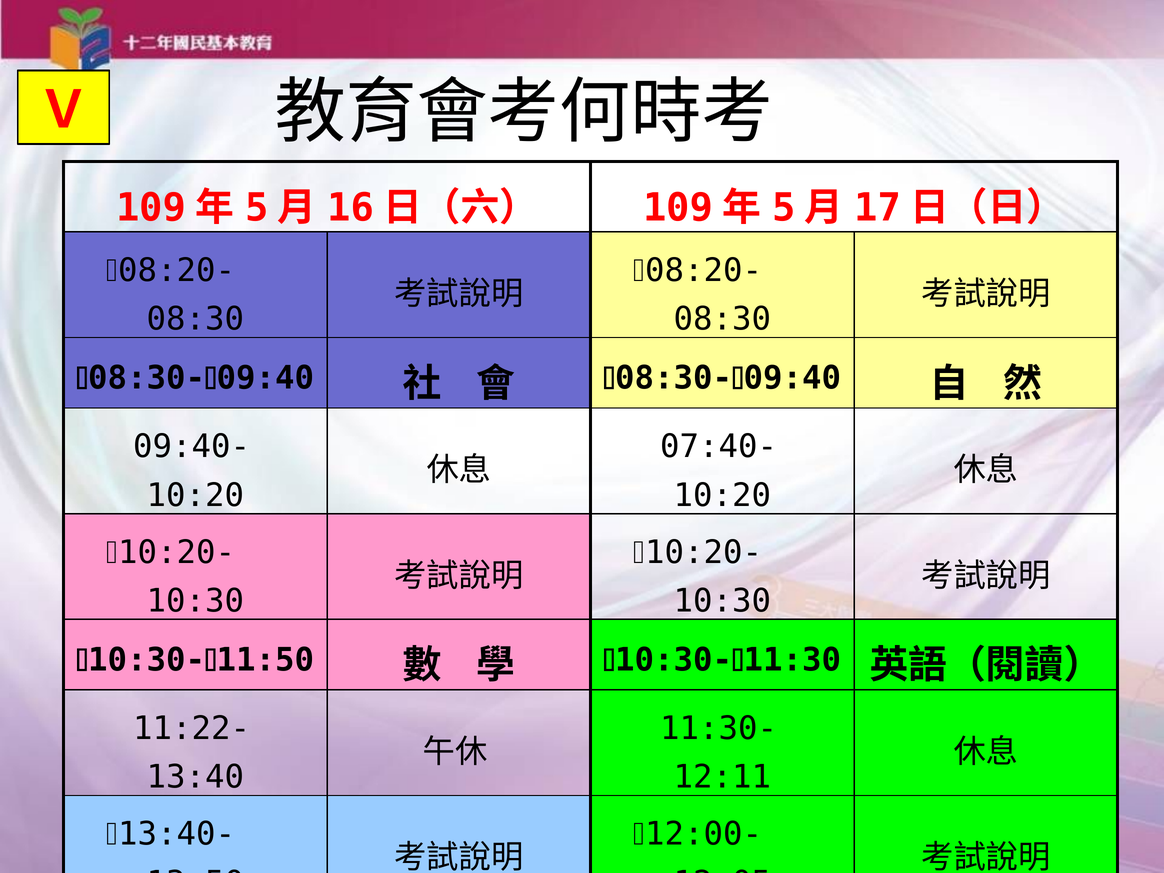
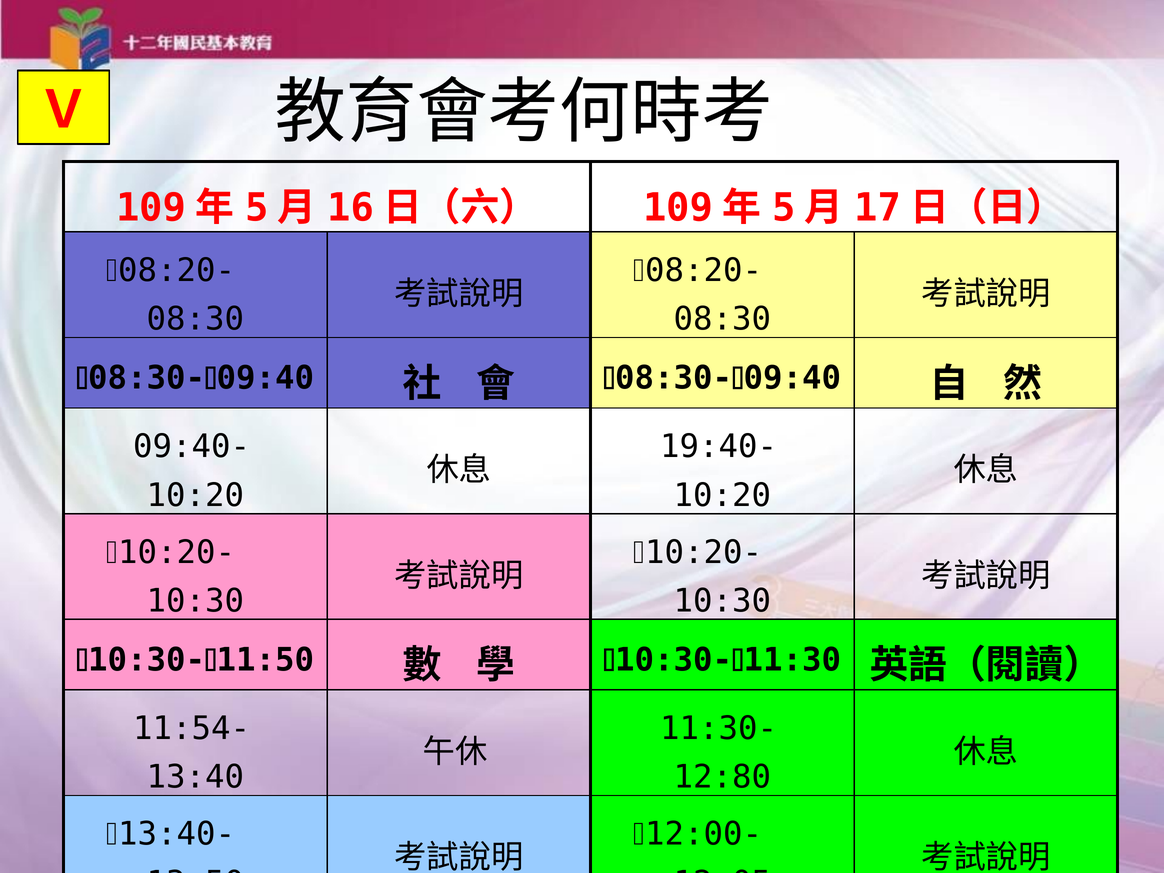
07:40-: 07:40- -> 19:40-
11:22-: 11:22- -> 11:54-
12:11: 12:11 -> 12:80
